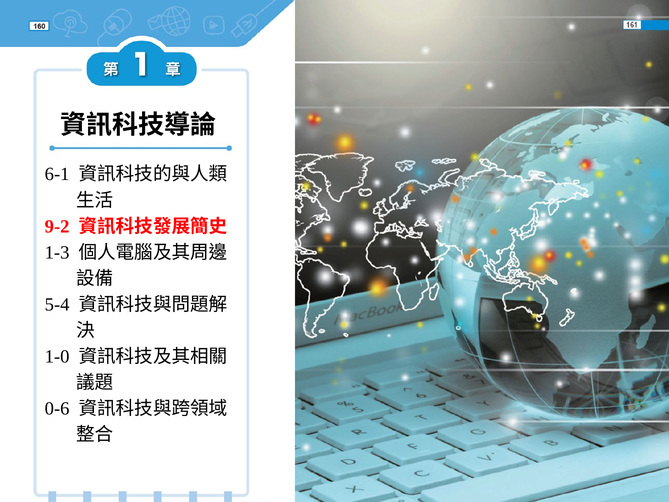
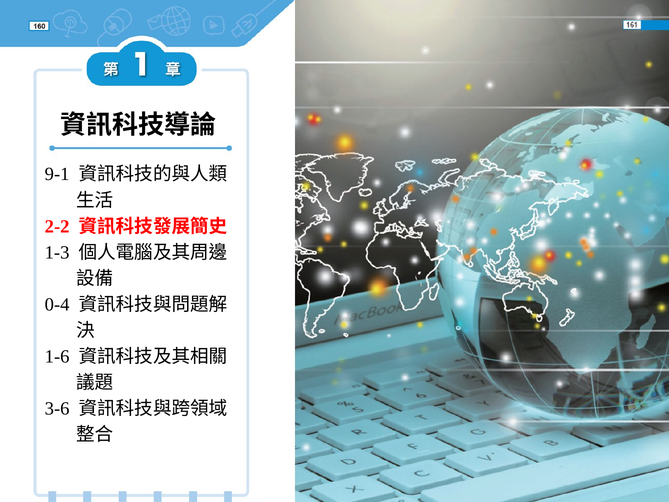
6-1: 6-1 -> 9-1
9-2: 9-2 -> 2-2
5-4: 5-4 -> 0-4
1-0: 1-0 -> 1-6
0-6: 0-6 -> 3-6
